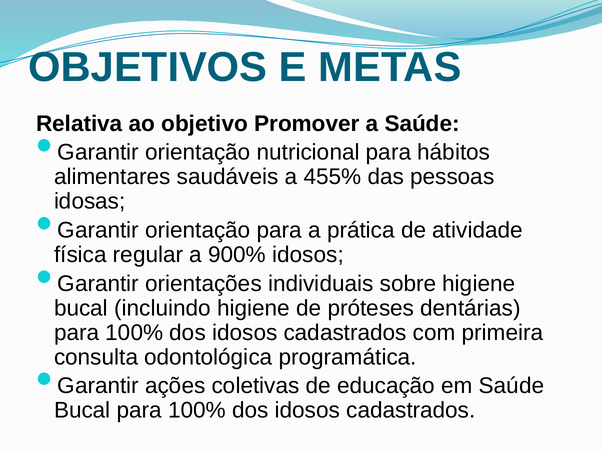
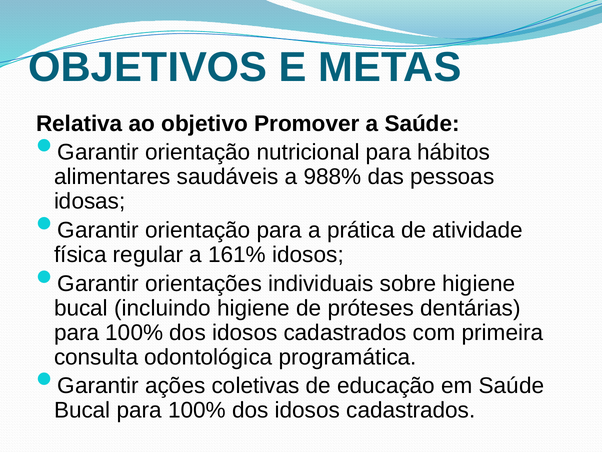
455%: 455% -> 988%
900%: 900% -> 161%
